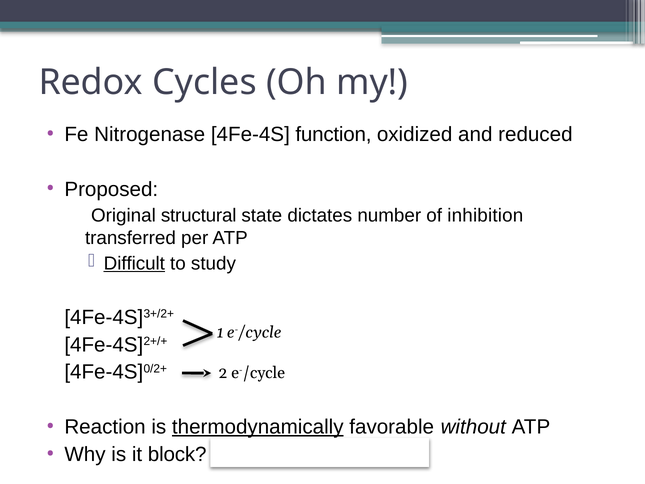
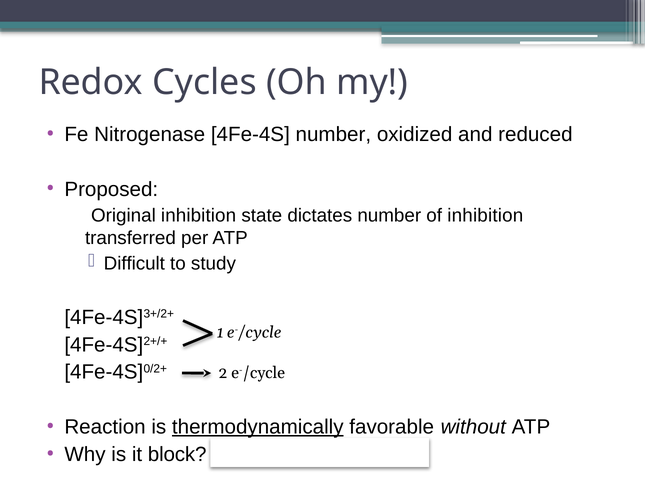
4Fe-4S function: function -> number
structural at (199, 215): structural -> inhibition
Difficult underline: present -> none
